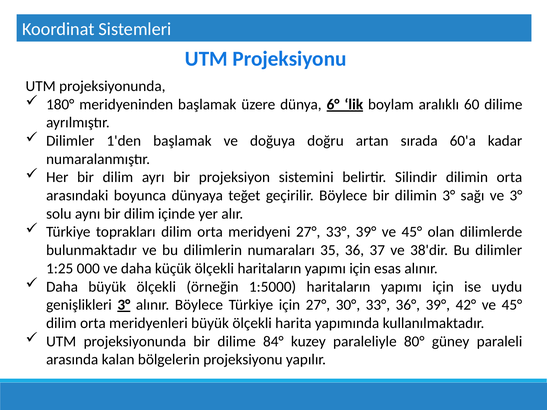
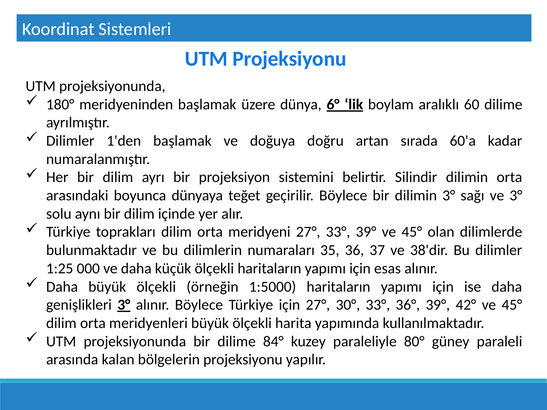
ise uydu: uydu -> daha
